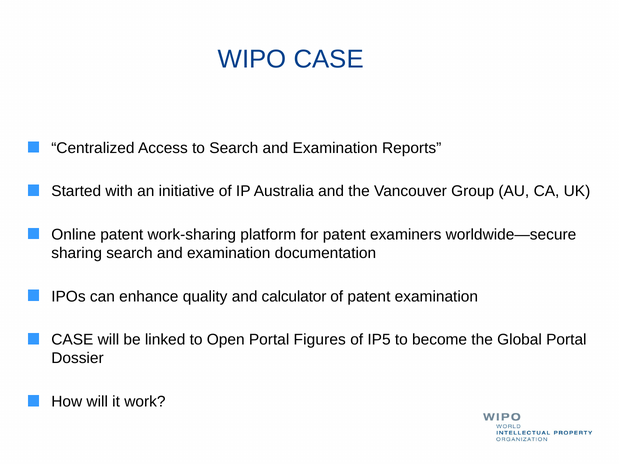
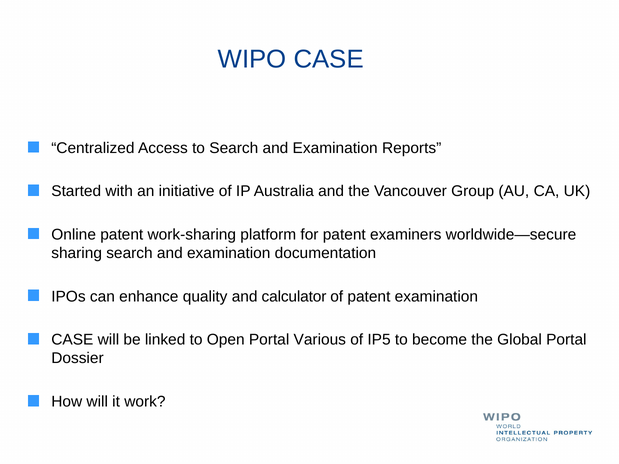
Figures: Figures -> Various
